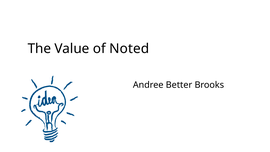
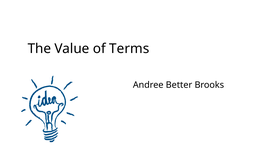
Noted: Noted -> Terms
